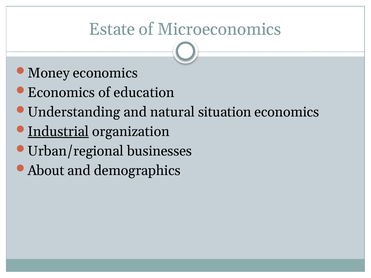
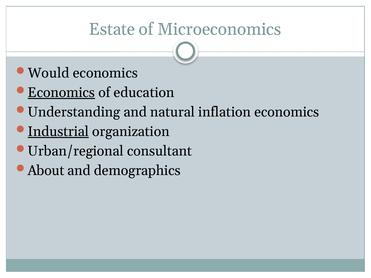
Money: Money -> Would
Economics at (61, 93) underline: none -> present
situation: situation -> inflation
businesses: businesses -> consultant
